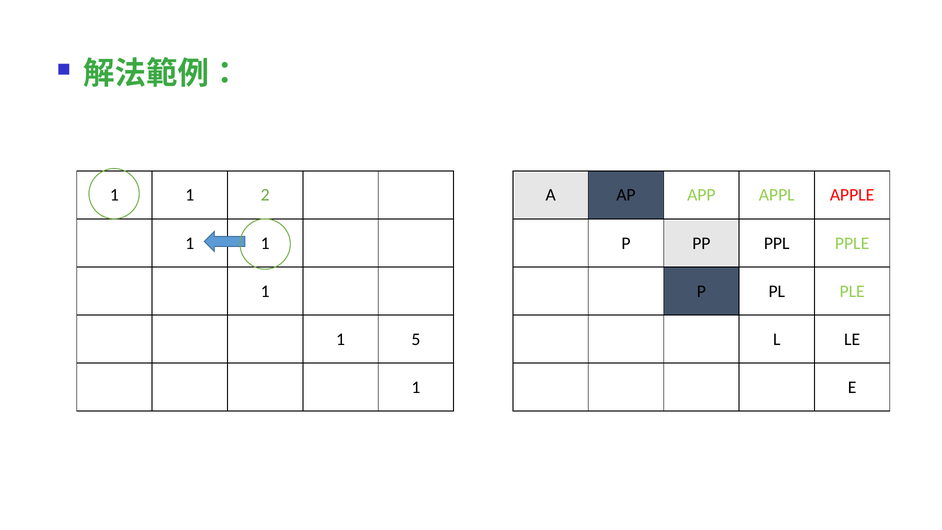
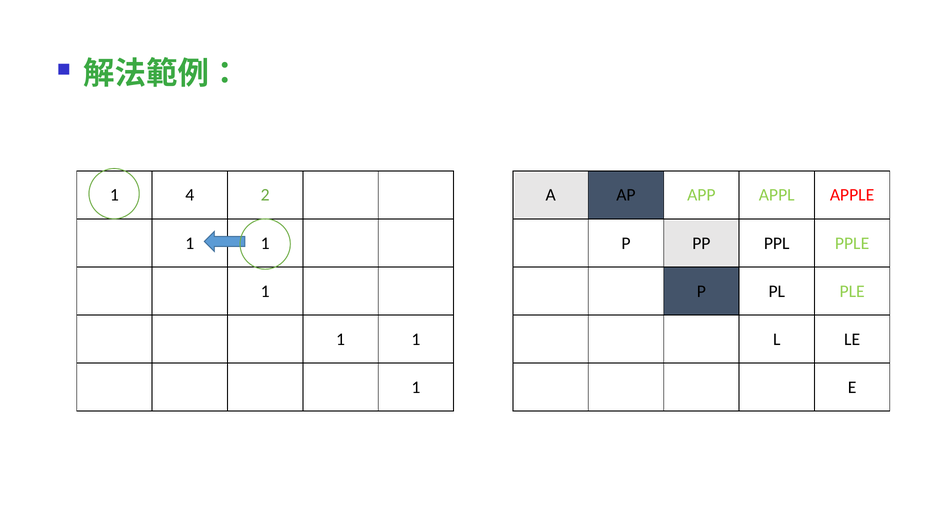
1 at (190, 195): 1 -> 4
5 at (416, 339): 5 -> 1
